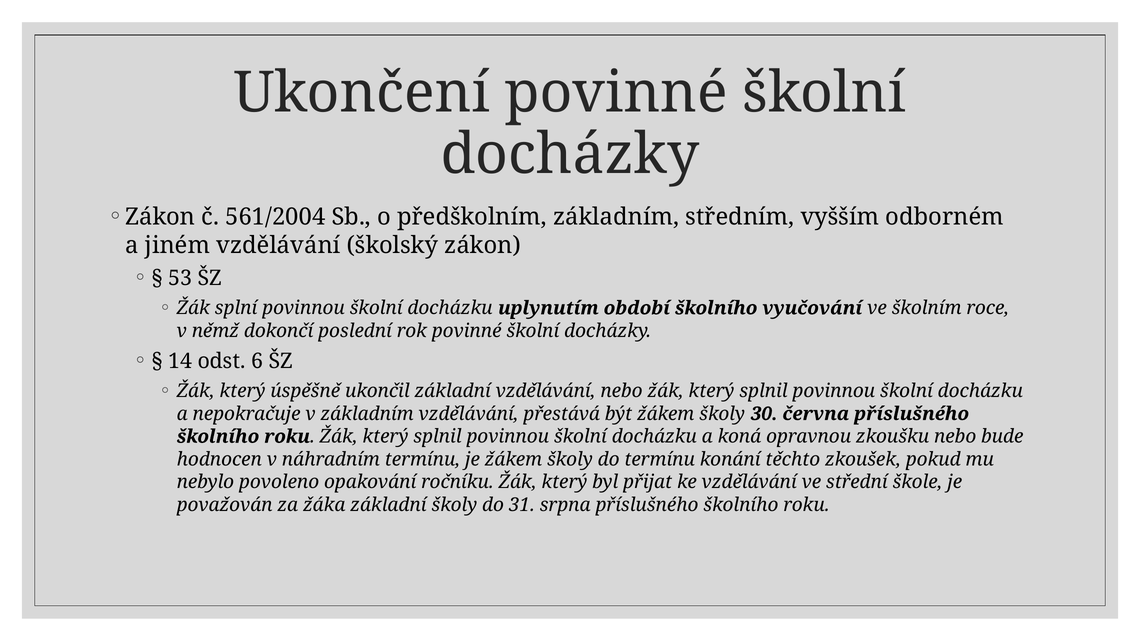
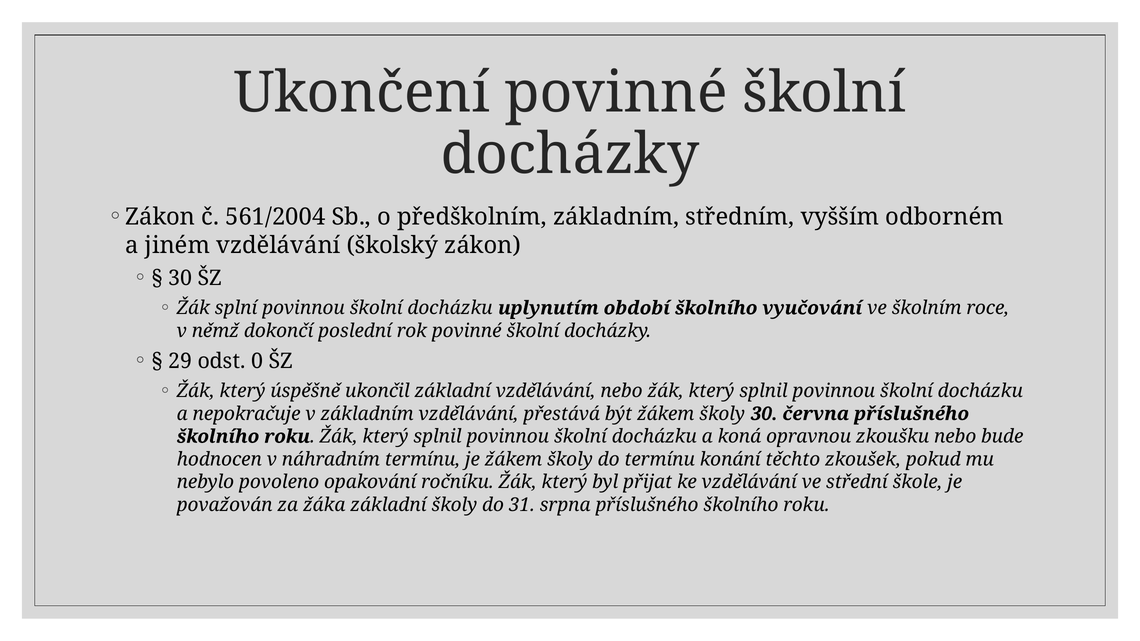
53 at (180, 278): 53 -> 30
14: 14 -> 29
6: 6 -> 0
